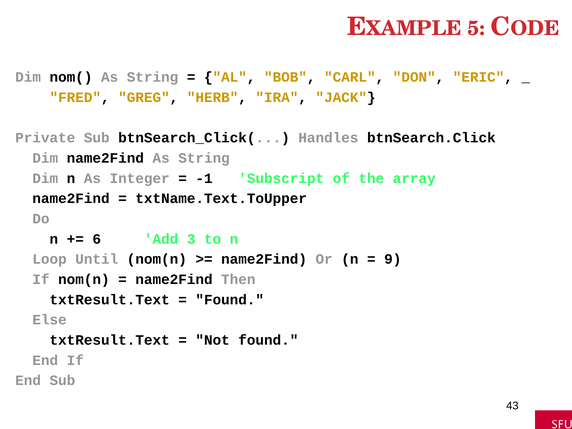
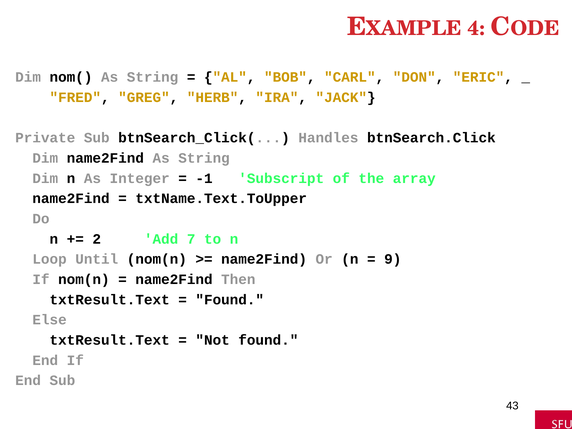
5: 5 -> 4
6: 6 -> 2
3: 3 -> 7
